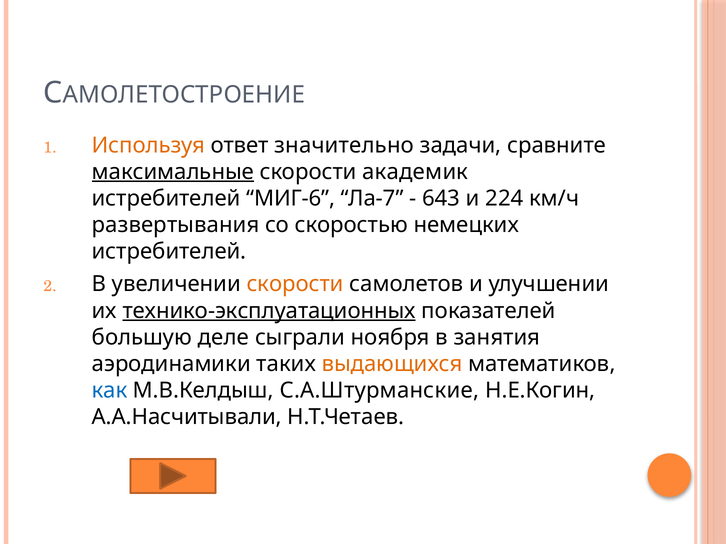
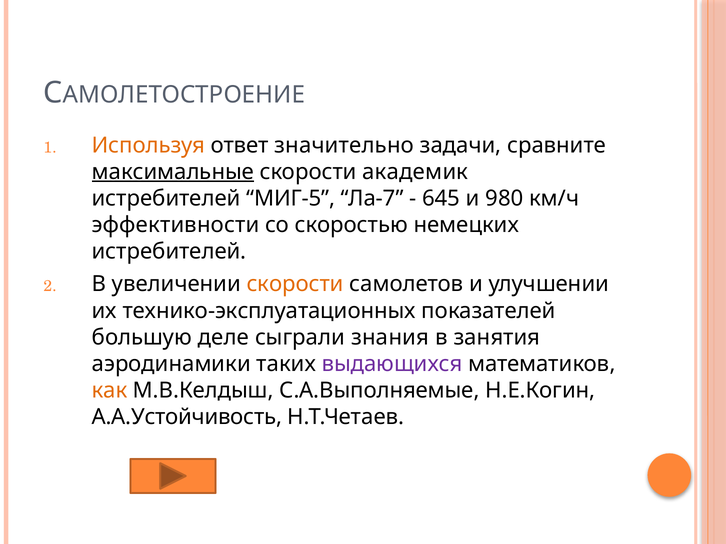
МИГ-6: МИГ-6 -> МИГ-5
643: 643 -> 645
224: 224 -> 980
развертывания: развертывания -> эффективности
технико-эксплуатационных underline: present -> none
ноября: ноября -> знания
выдающихся colour: orange -> purple
как colour: blue -> orange
С.А.Штурманские: С.А.Штурманские -> С.А.Выполняемые
А.А.Насчитывали: А.А.Насчитывали -> А.А.Устойчивость
